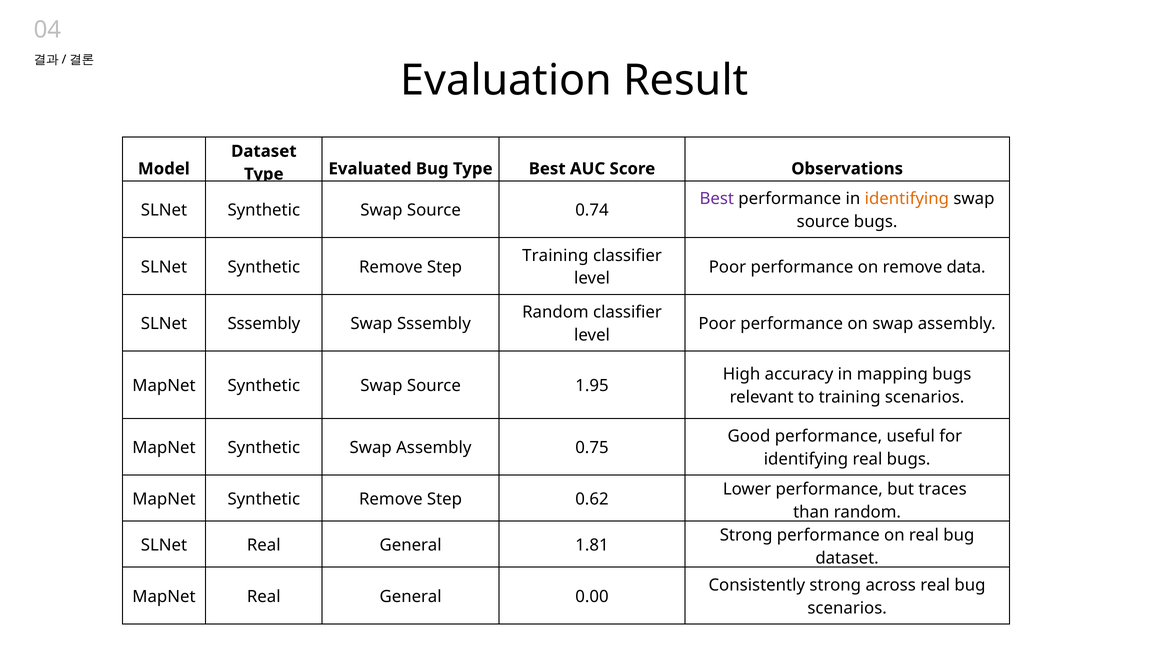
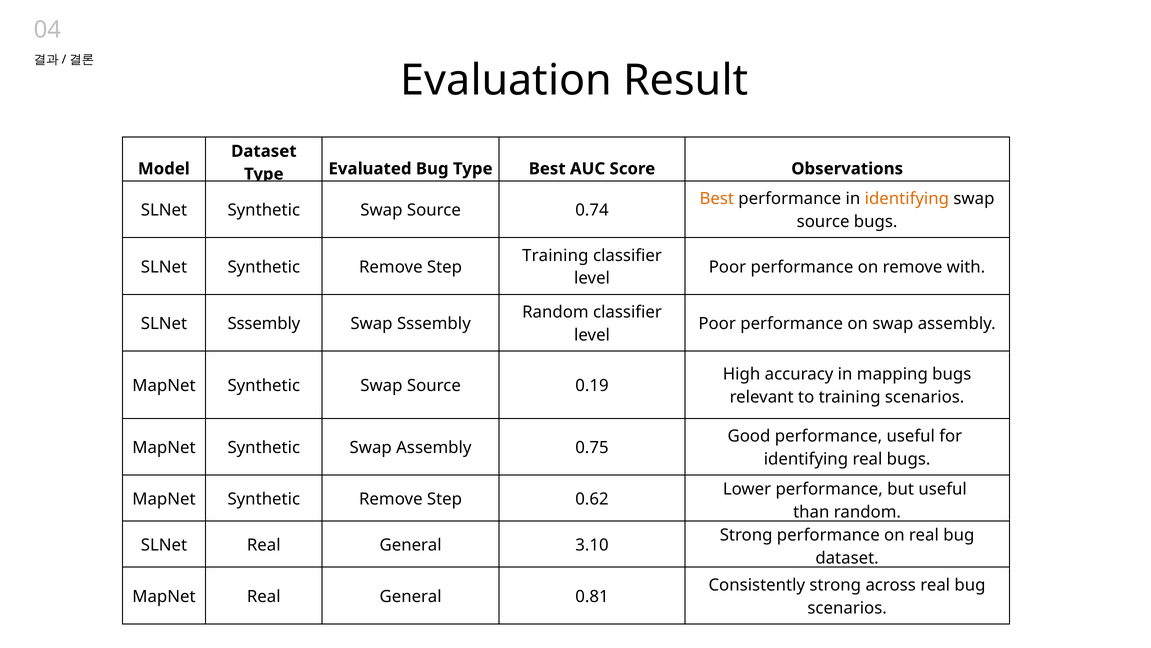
Best at (717, 199) colour: purple -> orange
data: data -> with
1.95: 1.95 -> 0.19
but traces: traces -> useful
1.81: 1.81 -> 3.10
0.00: 0.00 -> 0.81
